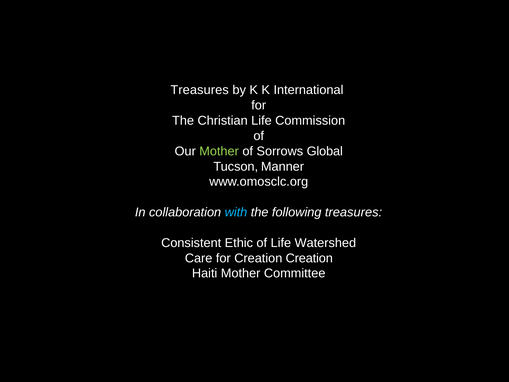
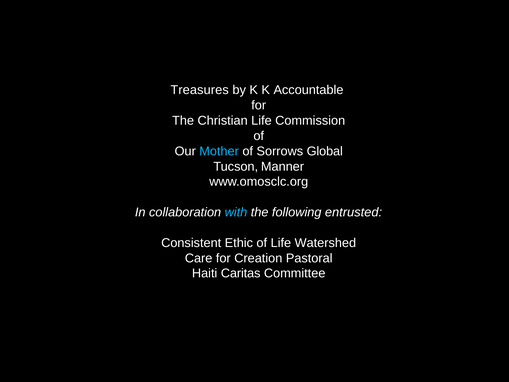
International: International -> Accountable
Mother at (219, 151) colour: light green -> light blue
following treasures: treasures -> entrusted
Creation Creation: Creation -> Pastoral
Haiti Mother: Mother -> Caritas
